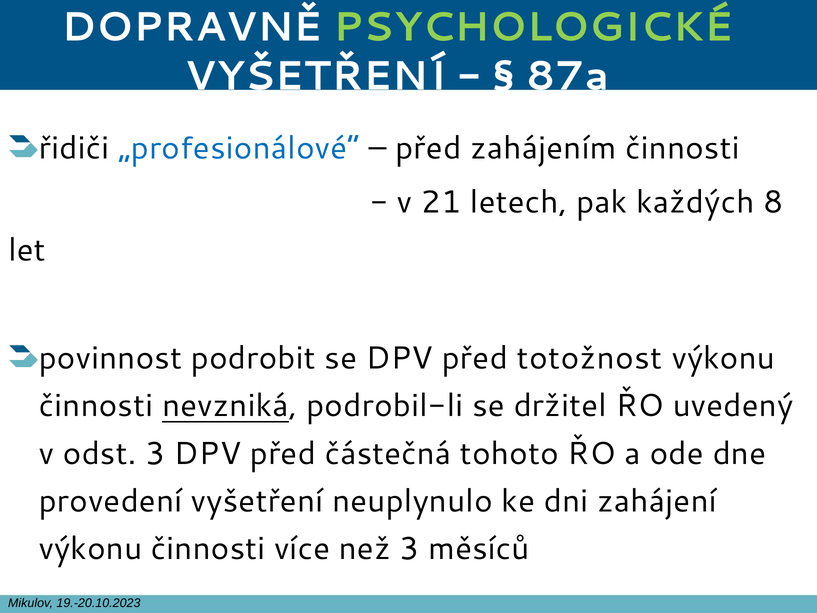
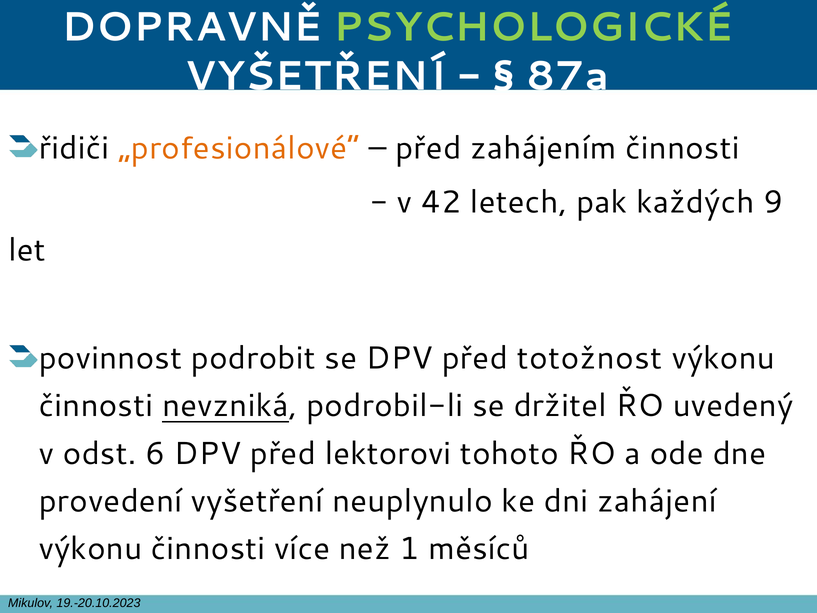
„profesionálové“ colour: blue -> orange
21: 21 -> 42
8: 8 -> 9
odst 3: 3 -> 6
částečná: částečná -> lektorovi
než 3: 3 -> 1
